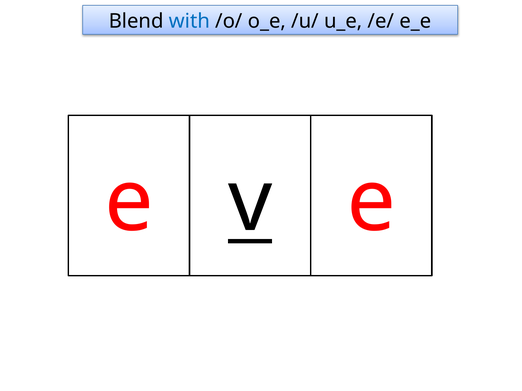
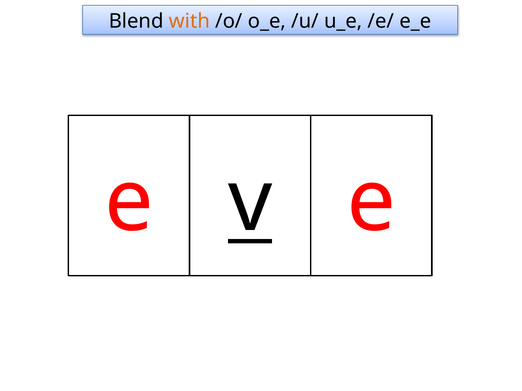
with colour: blue -> orange
